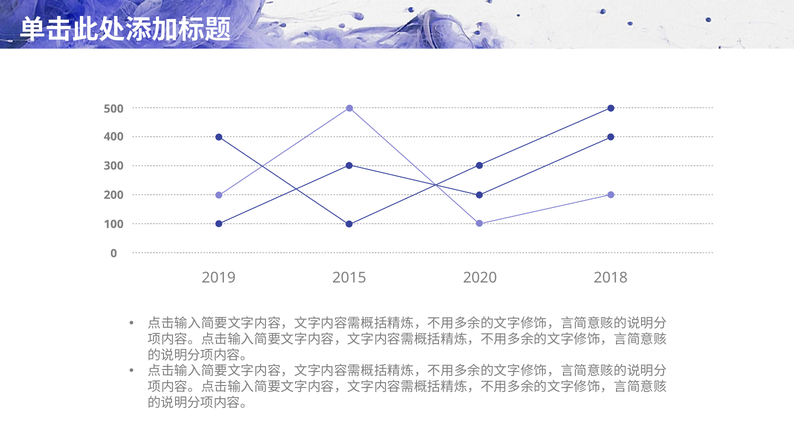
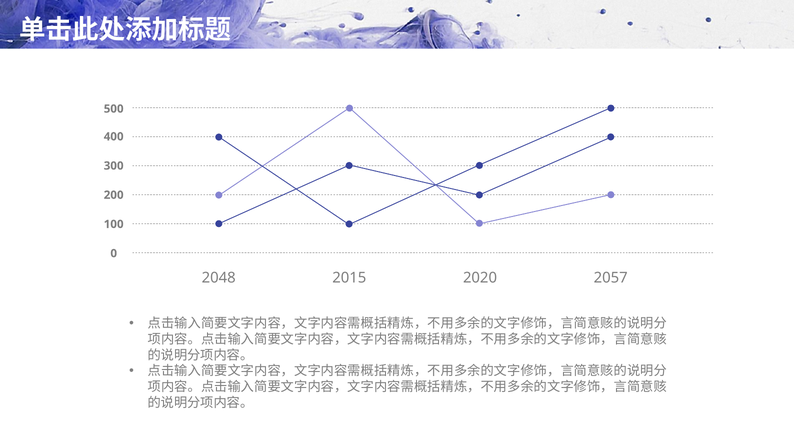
2019: 2019 -> 2048
2018: 2018 -> 2057
